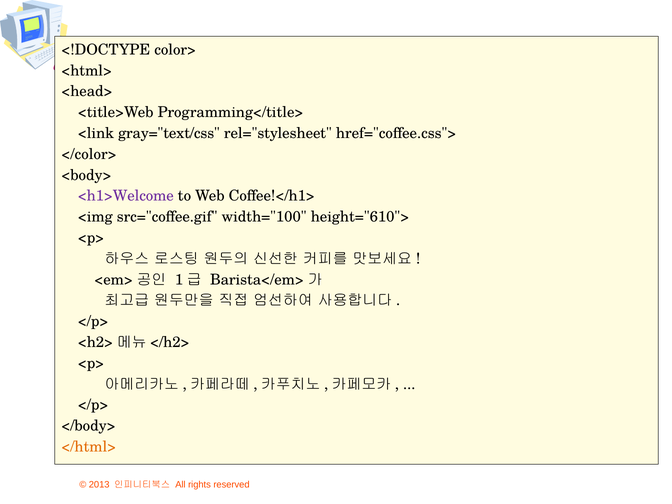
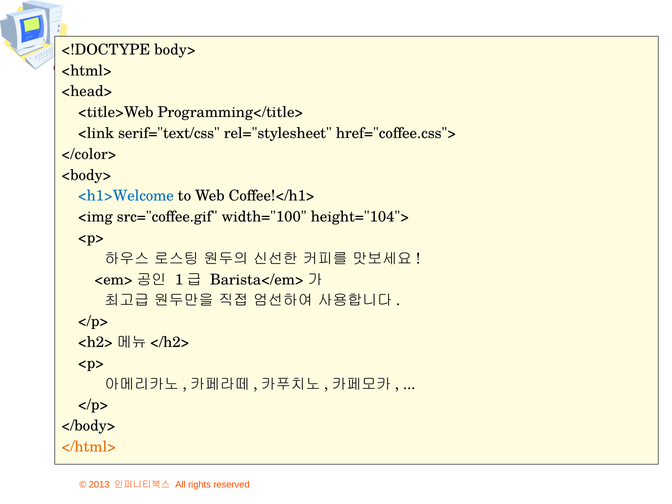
color>: color> -> body>
gray="text/css: gray="text/css -> serif="text/css
<h1>Welcome colour: purple -> blue
height="610">: height="610"> -> height="104">
